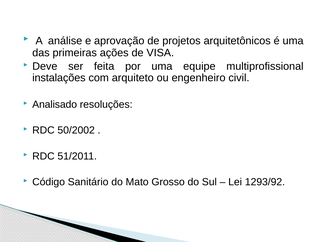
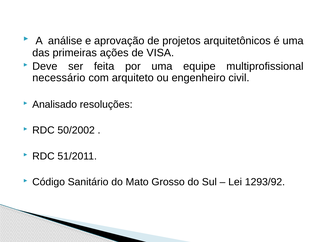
instalações: instalações -> necessário
